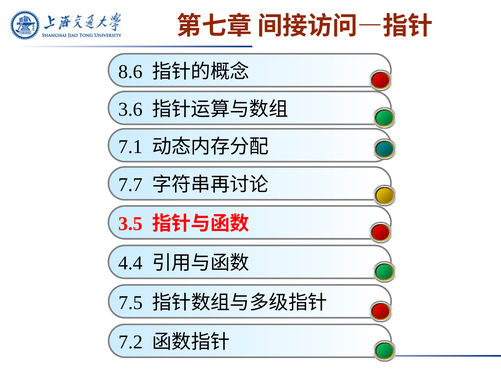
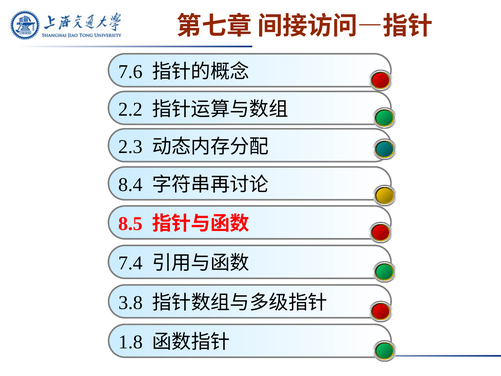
8.6: 8.6 -> 7.6
3.6: 3.6 -> 2.2
7.1: 7.1 -> 2.3
7.7: 7.7 -> 8.4
3.5: 3.5 -> 8.5
4.4: 4.4 -> 7.4
7.5: 7.5 -> 3.8
7.2: 7.2 -> 1.8
